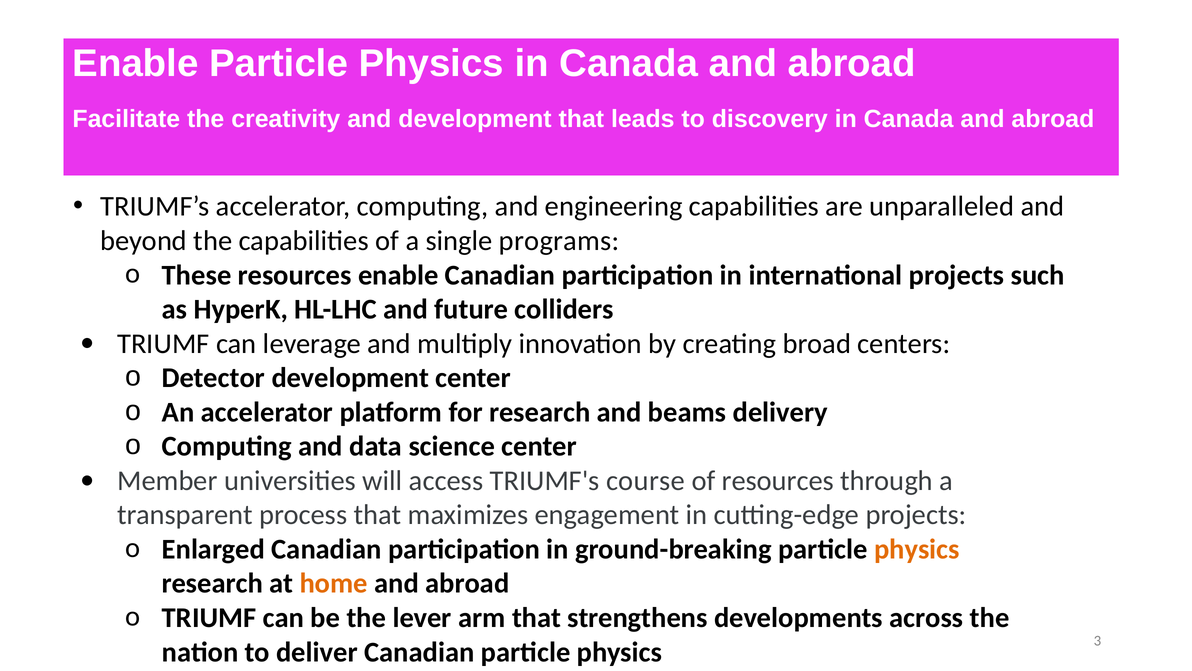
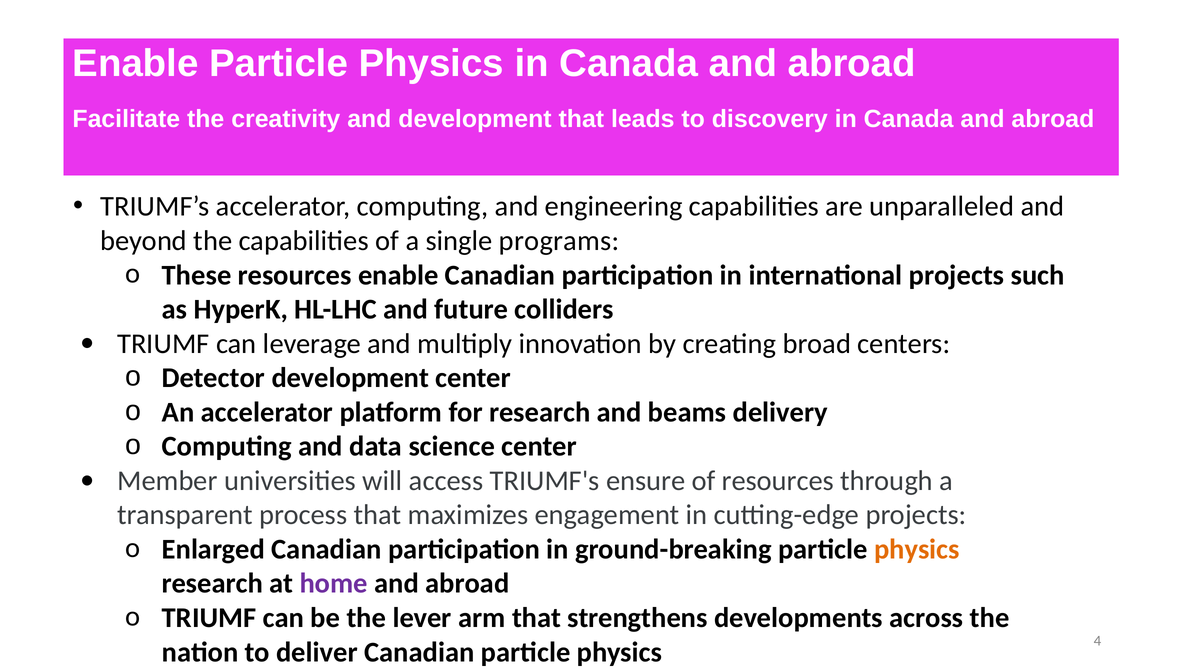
course: course -> ensure
home colour: orange -> purple
3: 3 -> 4
